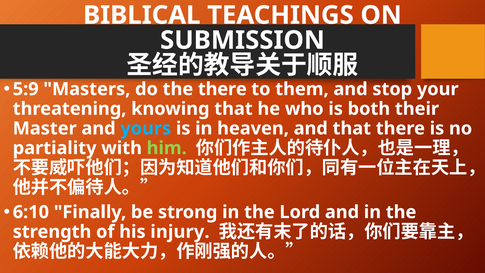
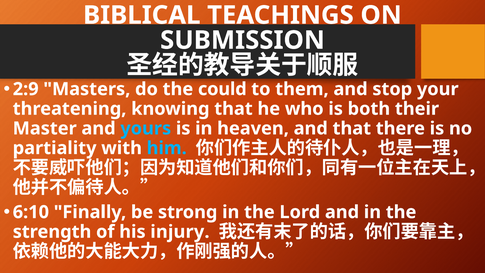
5:9: 5:9 -> 2:9
the there: there -> could
him colour: light green -> light blue
